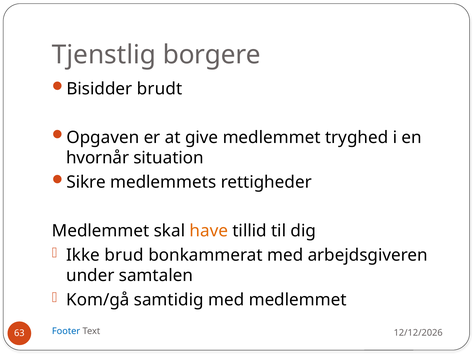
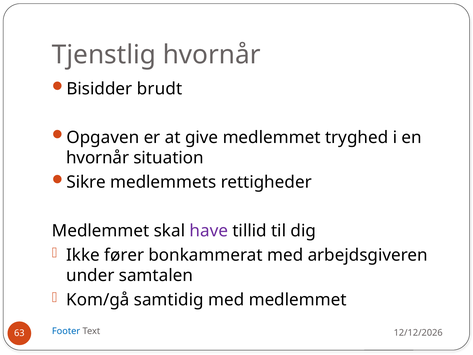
Tjenstlig borgere: borgere -> hvornår
have colour: orange -> purple
brud: brud -> fører
